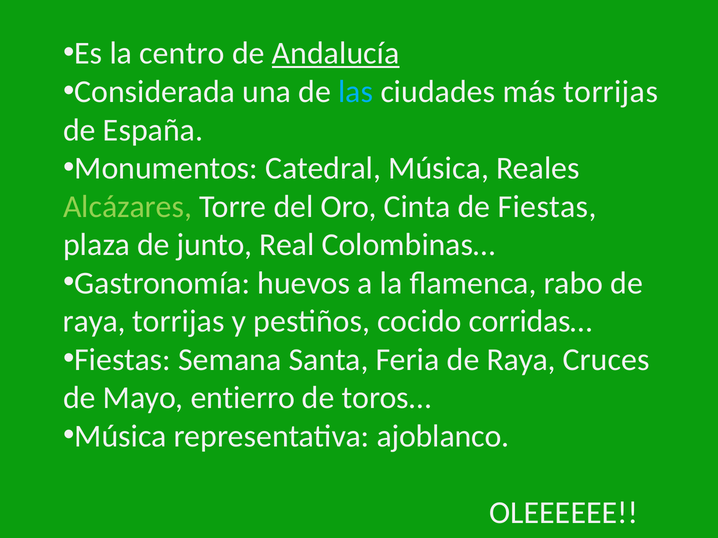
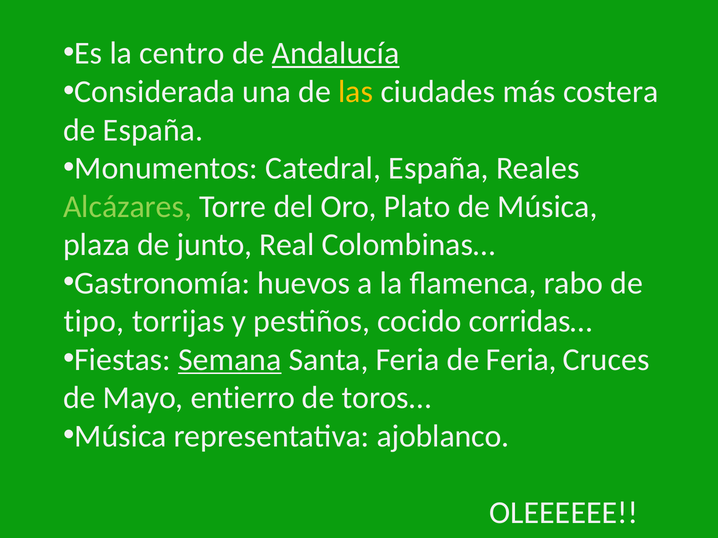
las colour: light blue -> yellow
más torrijas: torrijas -> costera
Catedral Música: Música -> España
Cinta: Cinta -> Plato
de Fiestas: Fiestas -> Música
raya at (94, 322): raya -> tipo
Semana underline: none -> present
Feria de Raya: Raya -> Feria
